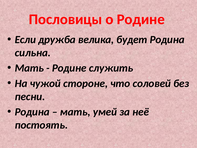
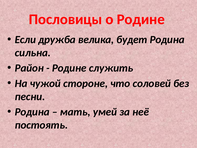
Мать at (29, 68): Мать -> Район
